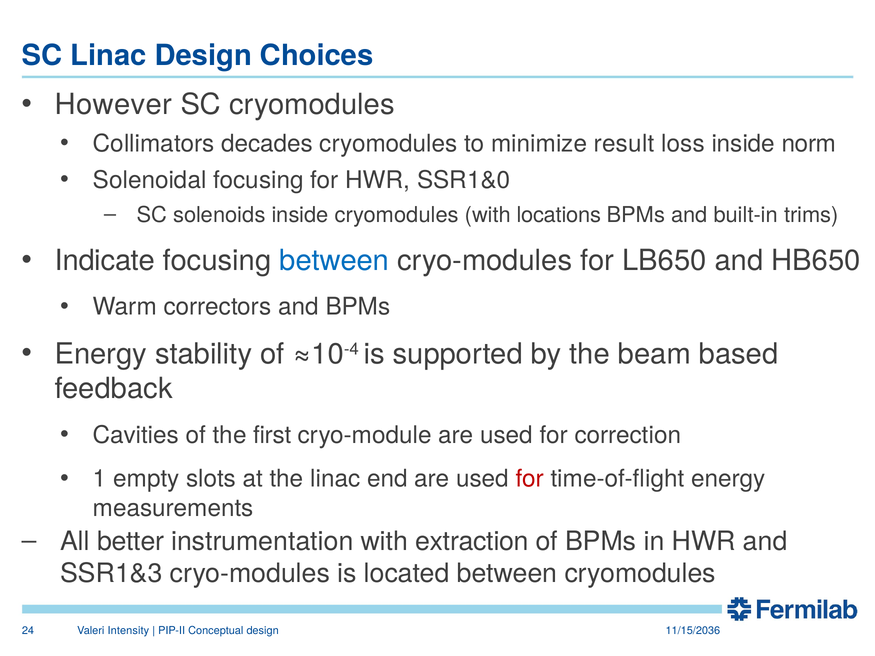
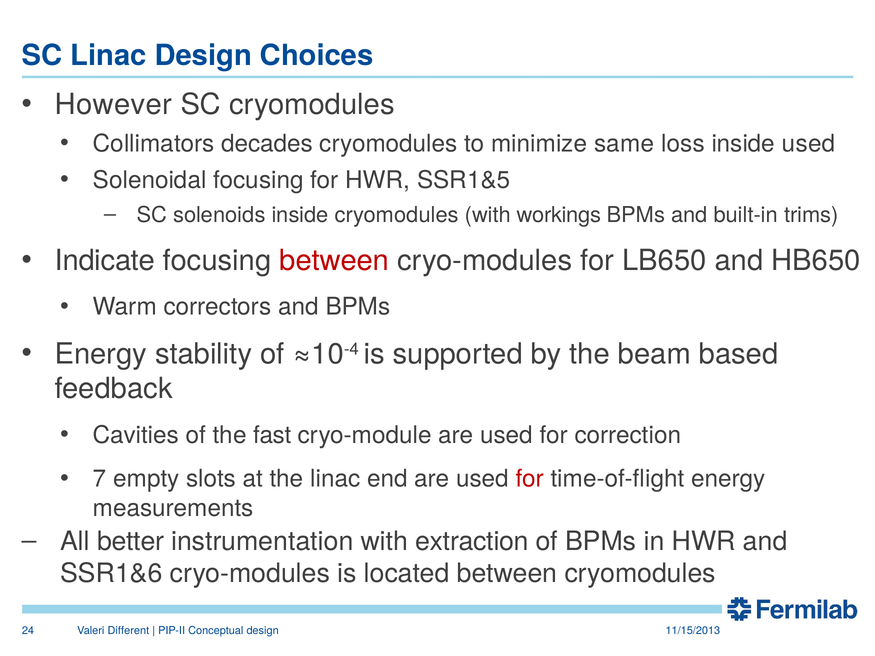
result: result -> same
inside norm: norm -> used
SSR1&0: SSR1&0 -> SSR1&5
locations: locations -> workings
between at (334, 261) colour: blue -> red
first: first -> fast
1: 1 -> 7
SSR1&3: SSR1&3 -> SSR1&6
Intensity: Intensity -> Different
11/15/2036: 11/15/2036 -> 11/15/2013
